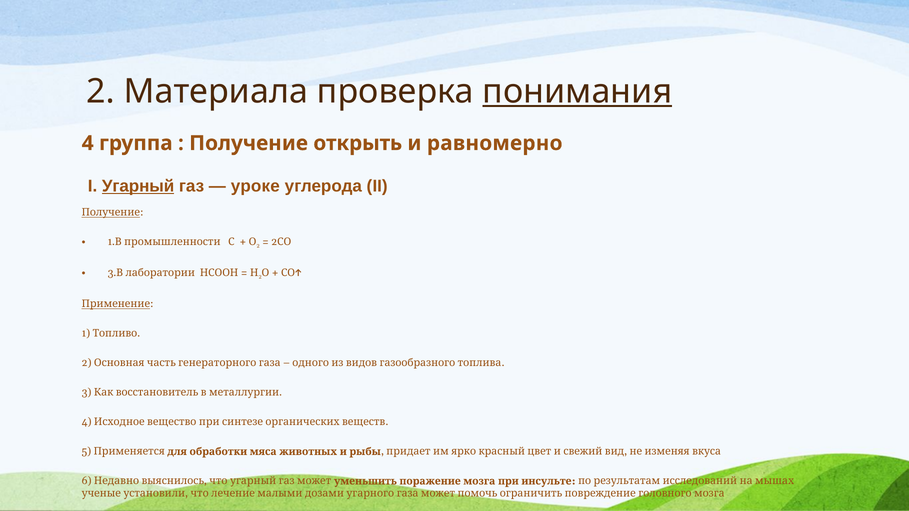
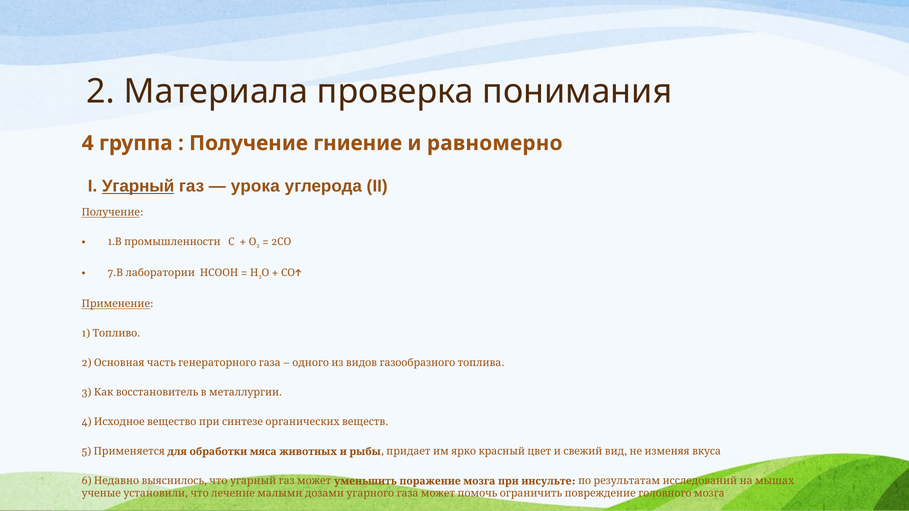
понимания underline: present -> none
открыть: открыть -> гниение
уроке: уроке -> урока
3 at (112, 273): 3 -> 7
